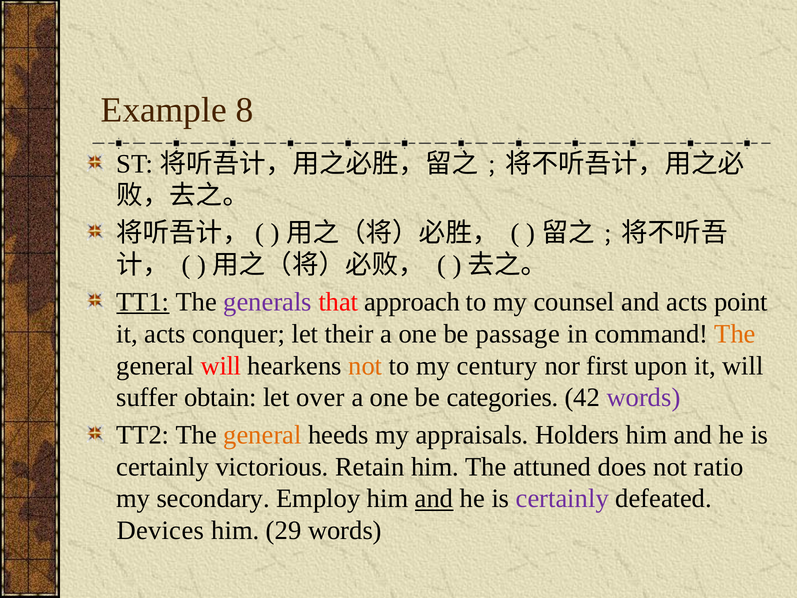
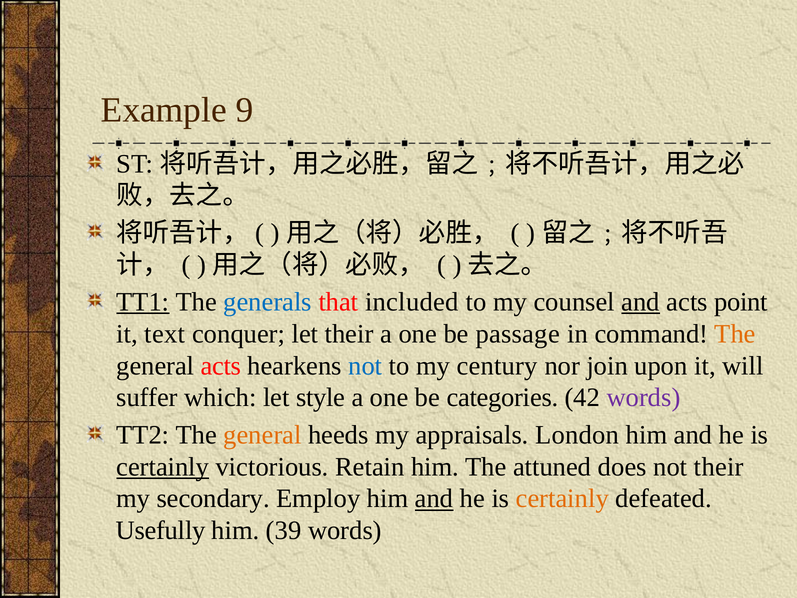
8: 8 -> 9
generals colour: purple -> blue
approach: approach -> included
and at (641, 302) underline: none -> present
it acts: acts -> text
general will: will -> acts
not at (365, 366) colour: orange -> blue
first: first -> join
obtain: obtain -> which
over: over -> style
Holders: Holders -> London
certainly at (163, 467) underline: none -> present
not ratio: ratio -> their
certainly at (562, 498) colour: purple -> orange
Devices: Devices -> Usefully
29: 29 -> 39
